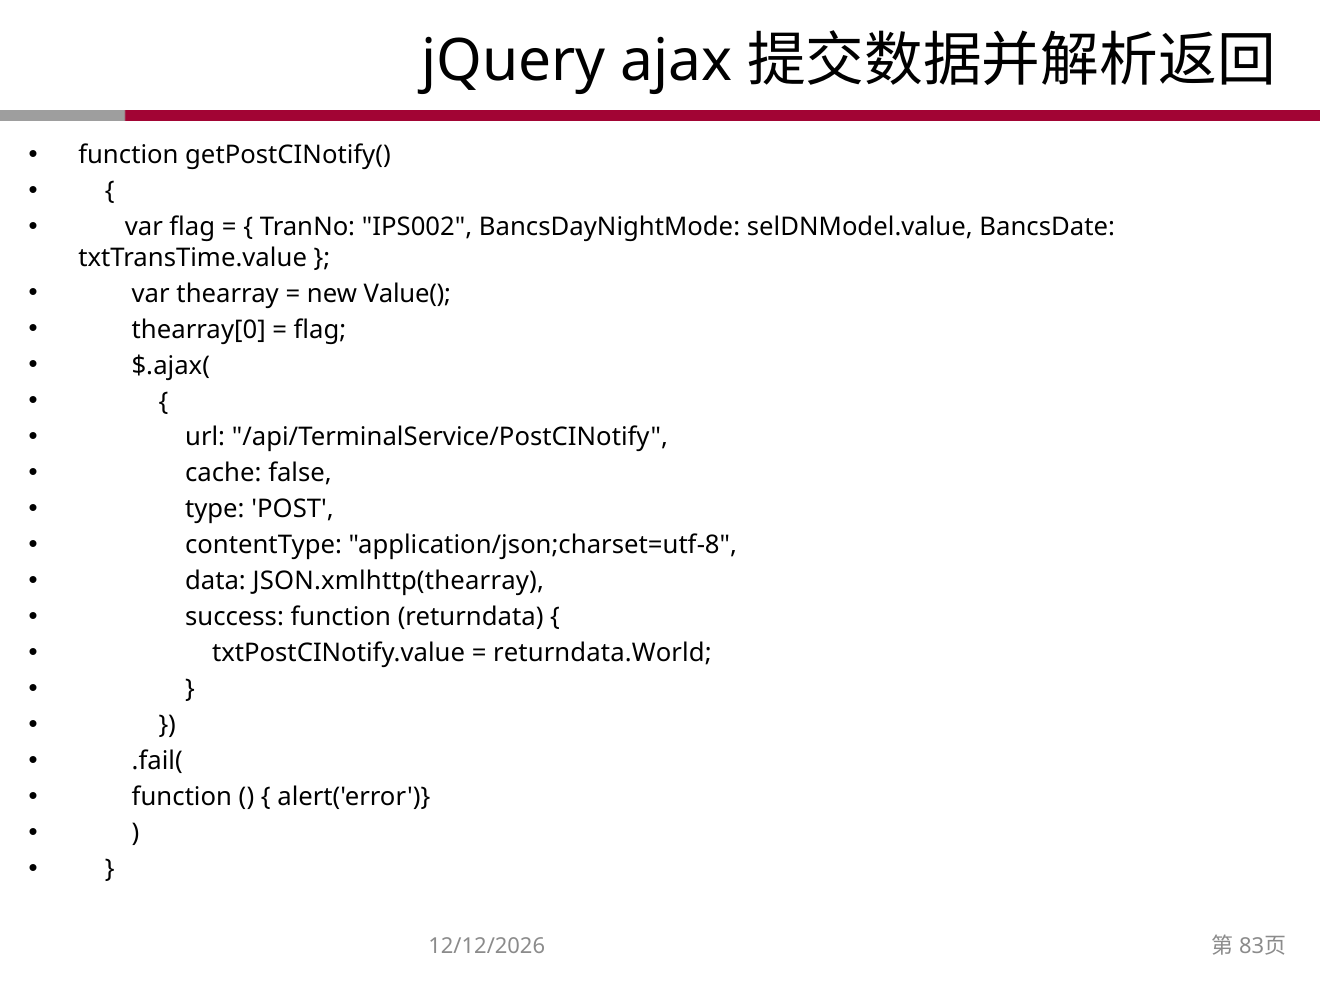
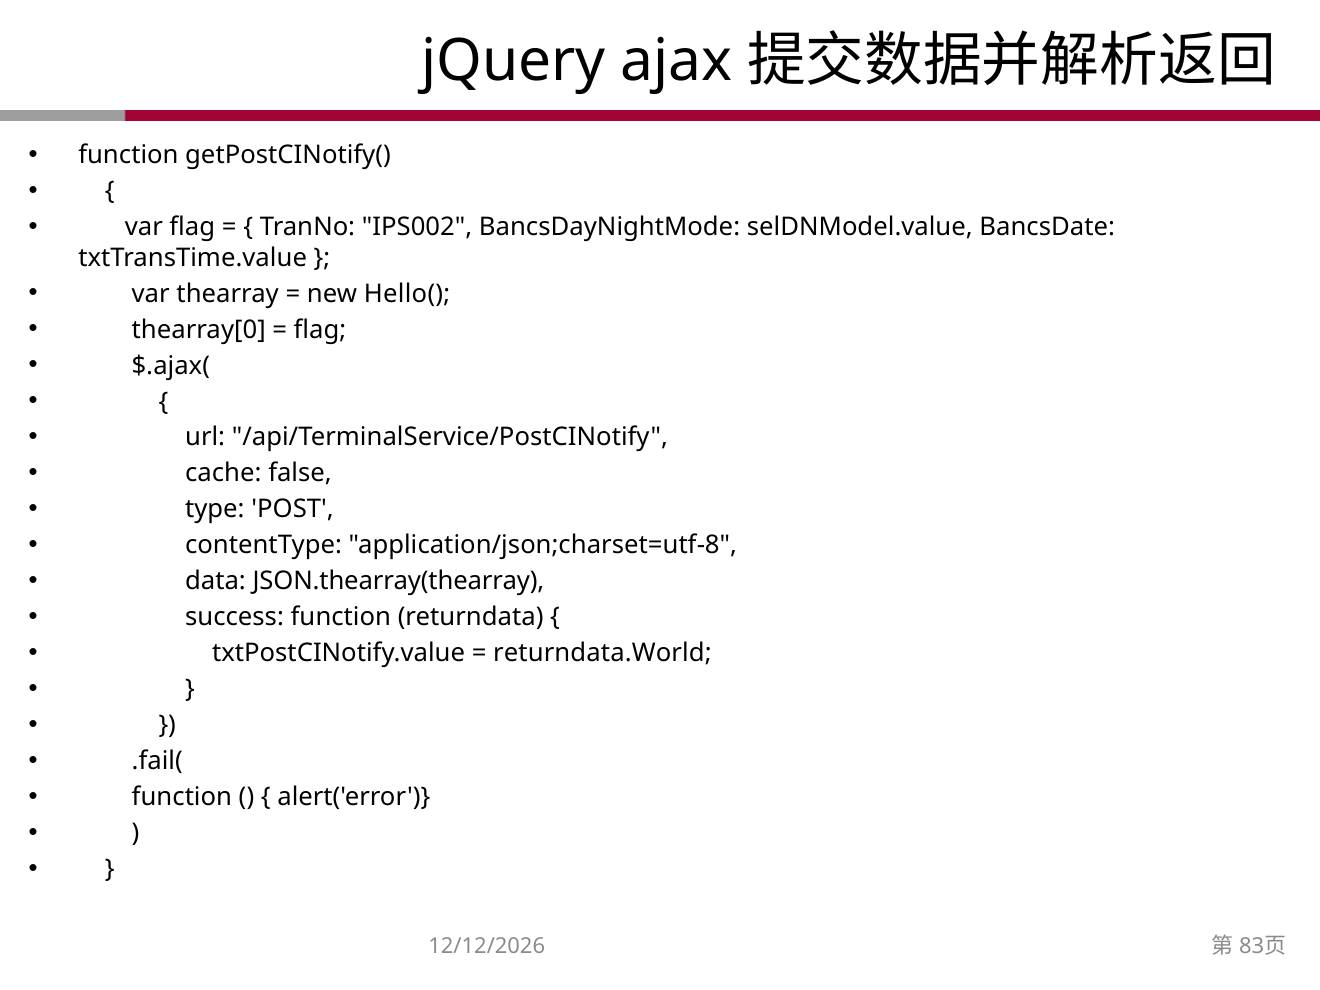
Value(: Value( -> Hello(
JSON.xmlhttp(thearray: JSON.xmlhttp(thearray -> JSON.thearray(thearray
